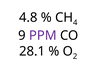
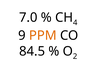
4.8: 4.8 -> 7.0
PPM colour: purple -> orange
28.1: 28.1 -> 84.5
